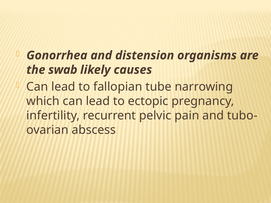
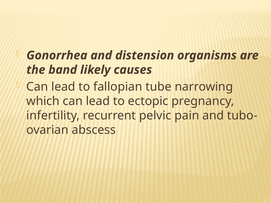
swab: swab -> band
